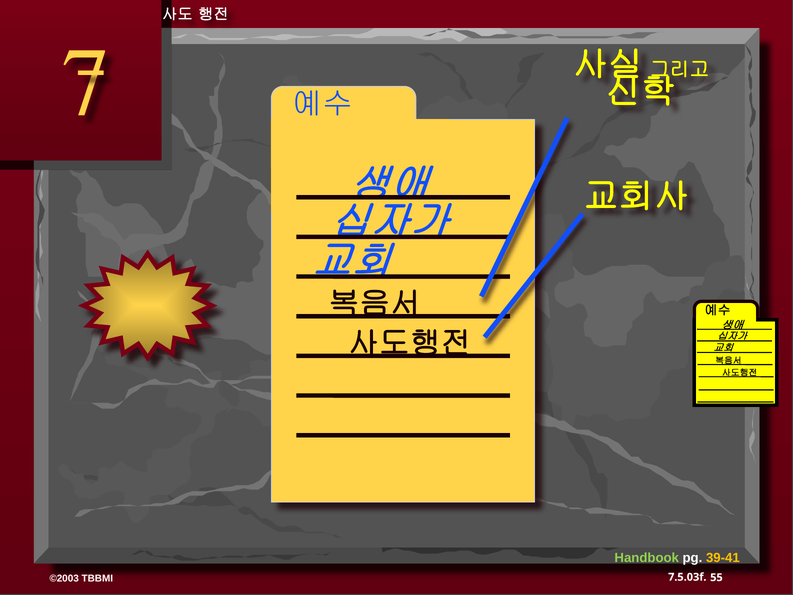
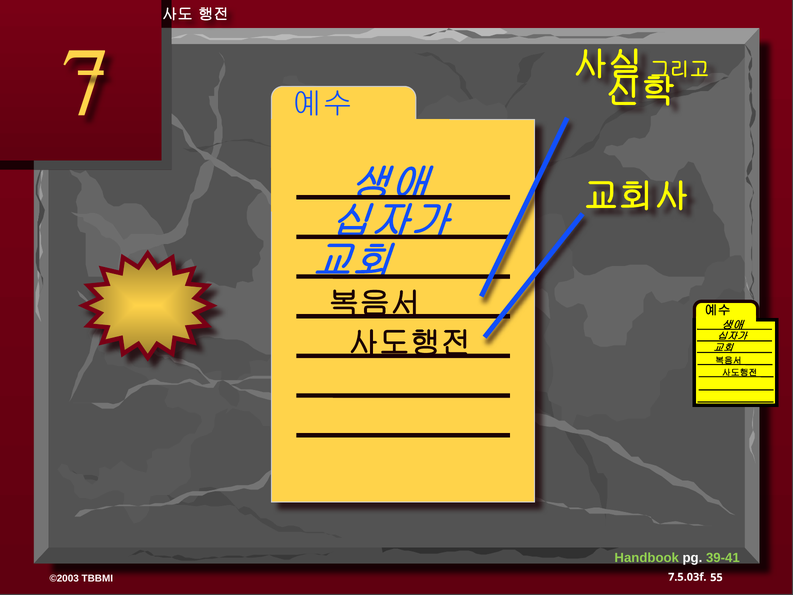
39-41 colour: yellow -> light green
